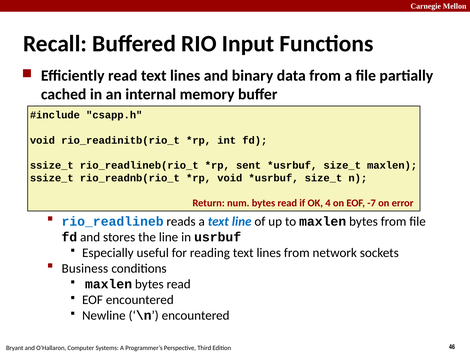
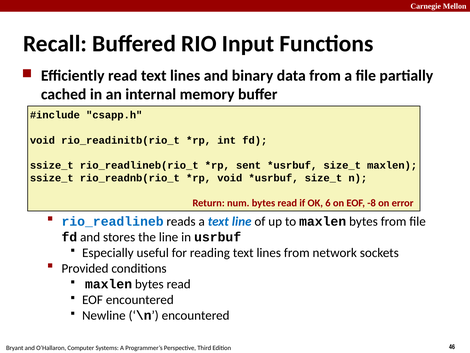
4: 4 -> 6
-7: -7 -> -8
Business: Business -> Provided
